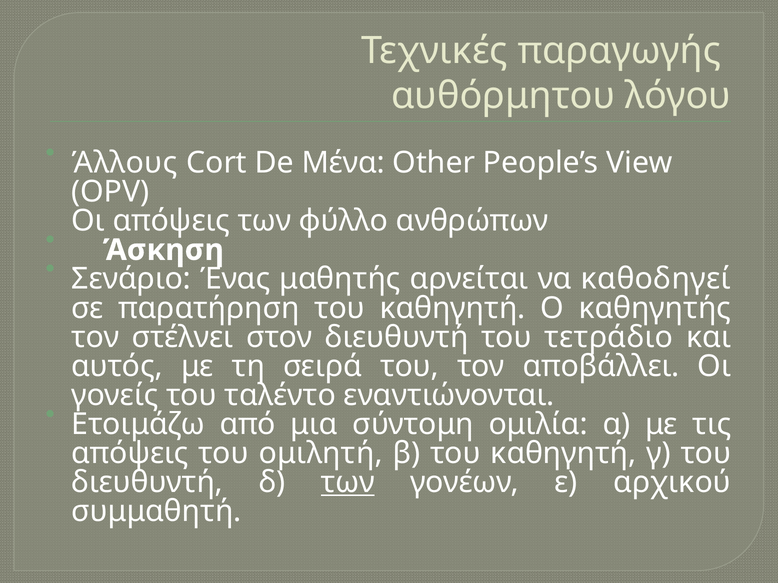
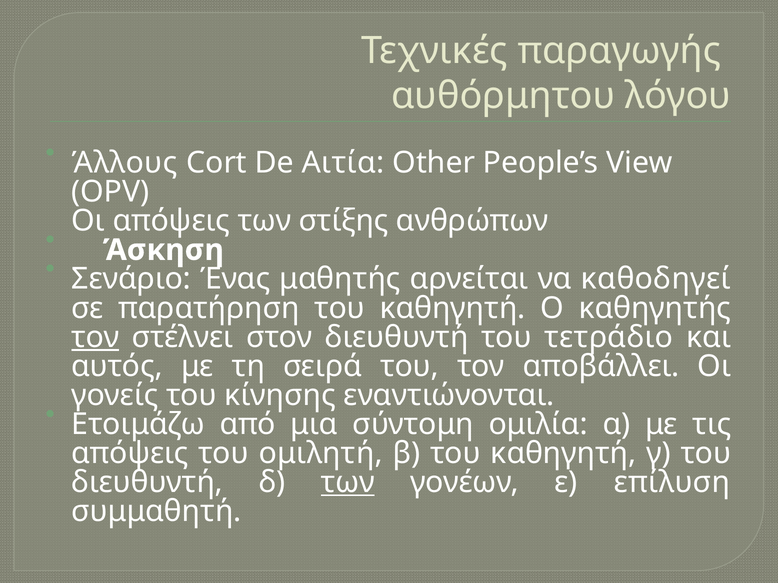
Μένα: Μένα -> Αιτία
φύλλο: φύλλο -> στίξης
τον at (95, 337) underline: none -> present
ταλέντο: ταλέντο -> κίνησης
αρχικού: αρχικού -> επίλυση
